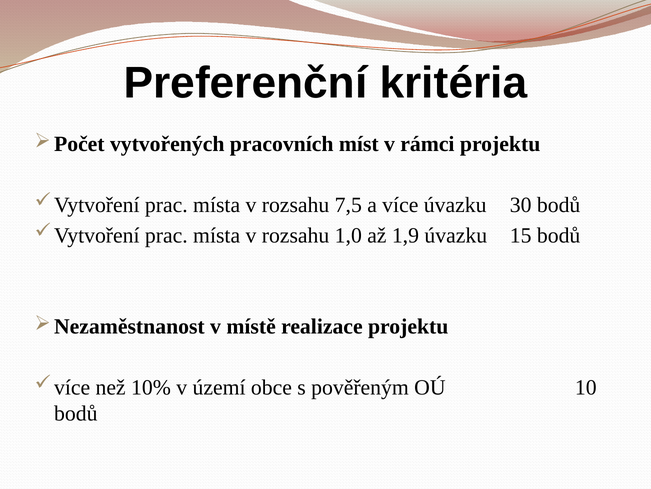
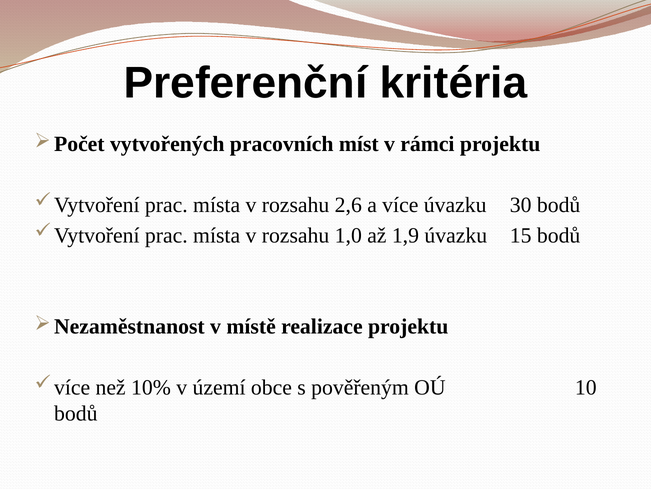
7,5: 7,5 -> 2,6
